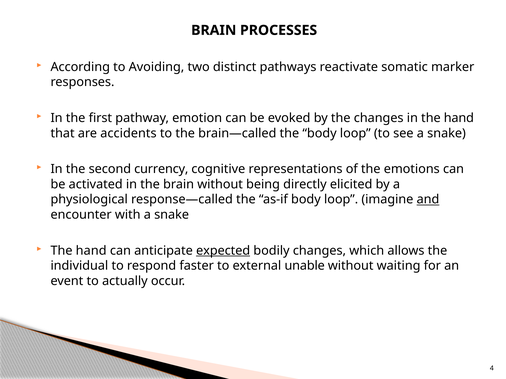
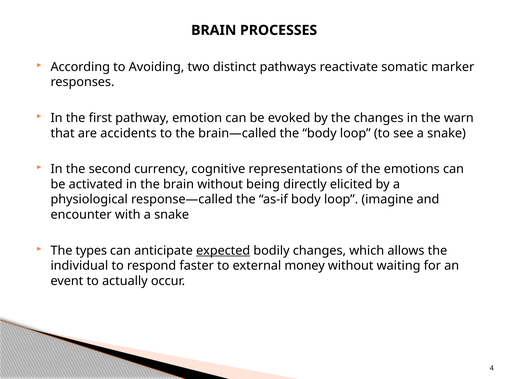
in the hand: hand -> warn
and underline: present -> none
hand at (91, 251): hand -> types
unable: unable -> money
